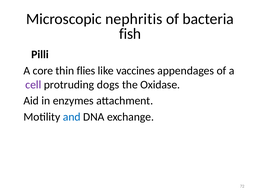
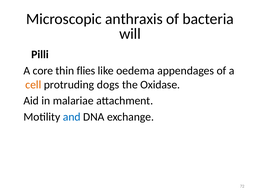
nephritis: nephritis -> anthraxis
fish: fish -> will
vaccines: vaccines -> oedema
cell colour: purple -> orange
enzymes: enzymes -> malariae
